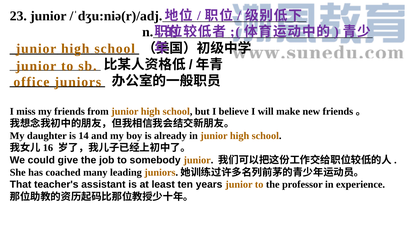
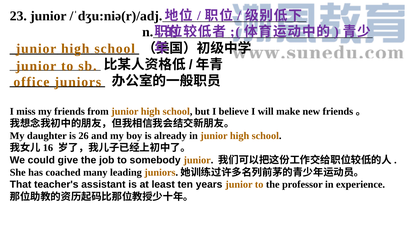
14: 14 -> 26
